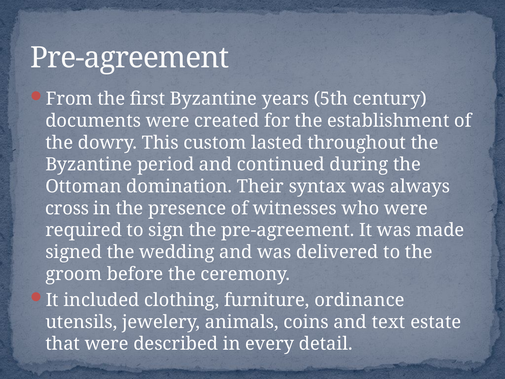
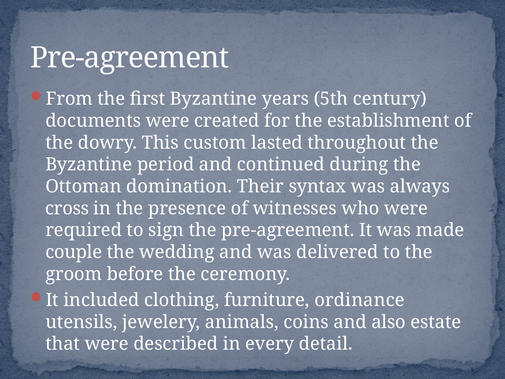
signed: signed -> couple
text: text -> also
